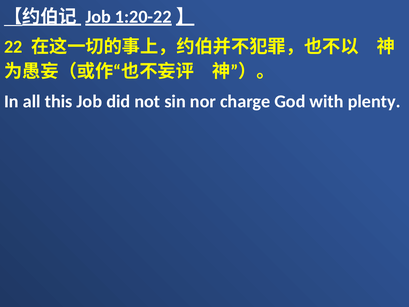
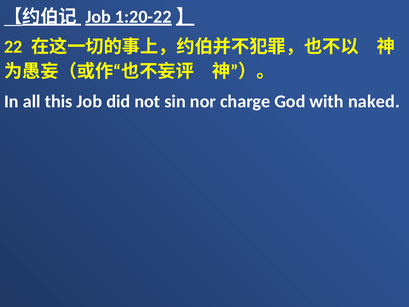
plenty: plenty -> naked
